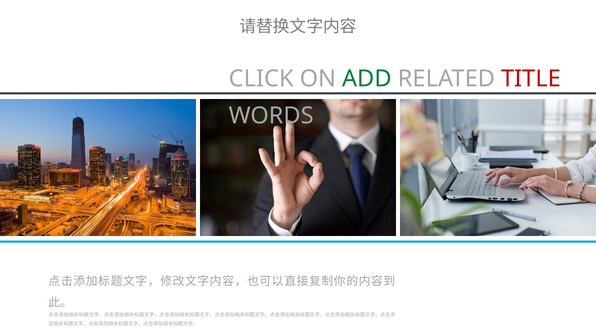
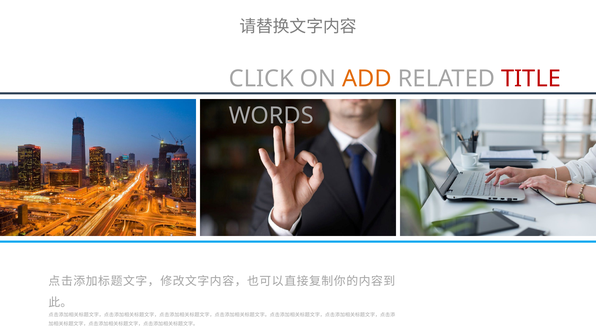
ADD colour: green -> orange
